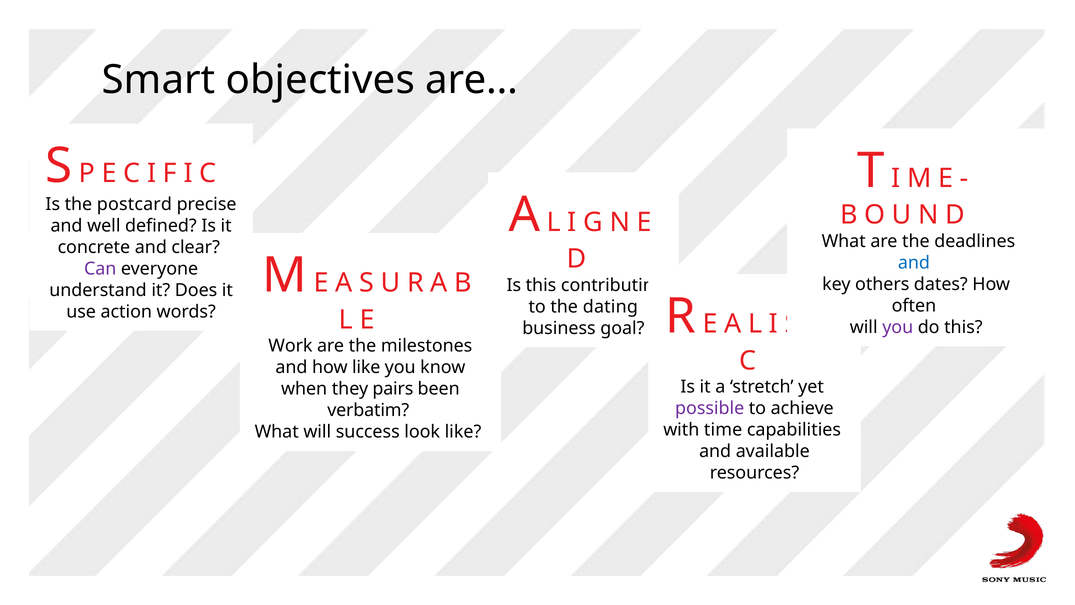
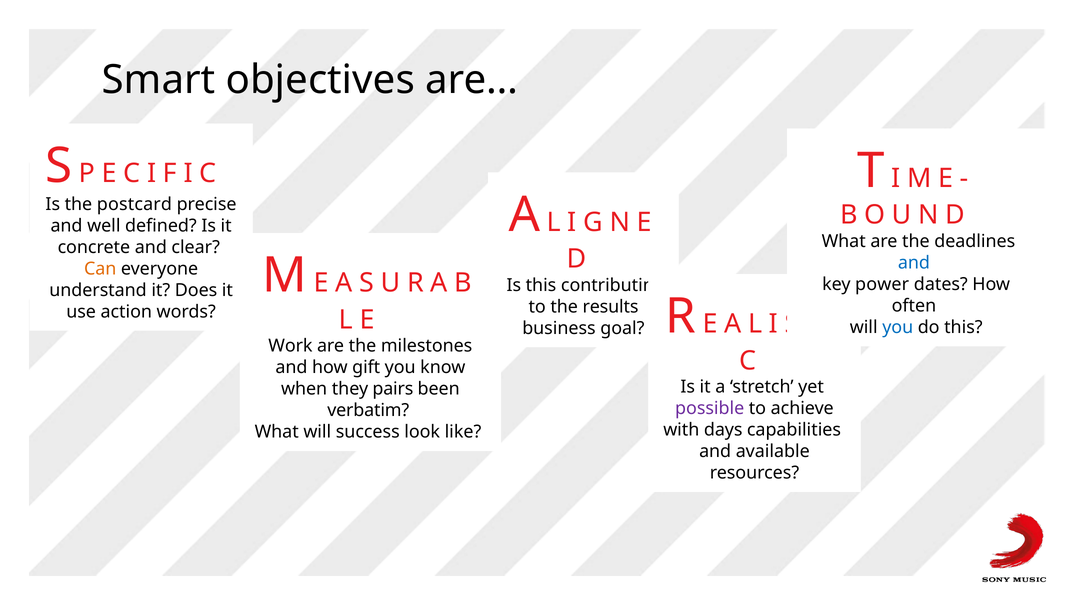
Can colour: purple -> orange
others: others -> power
dating: dating -> results
you at (898, 327) colour: purple -> blue
how like: like -> gift
time: time -> days
